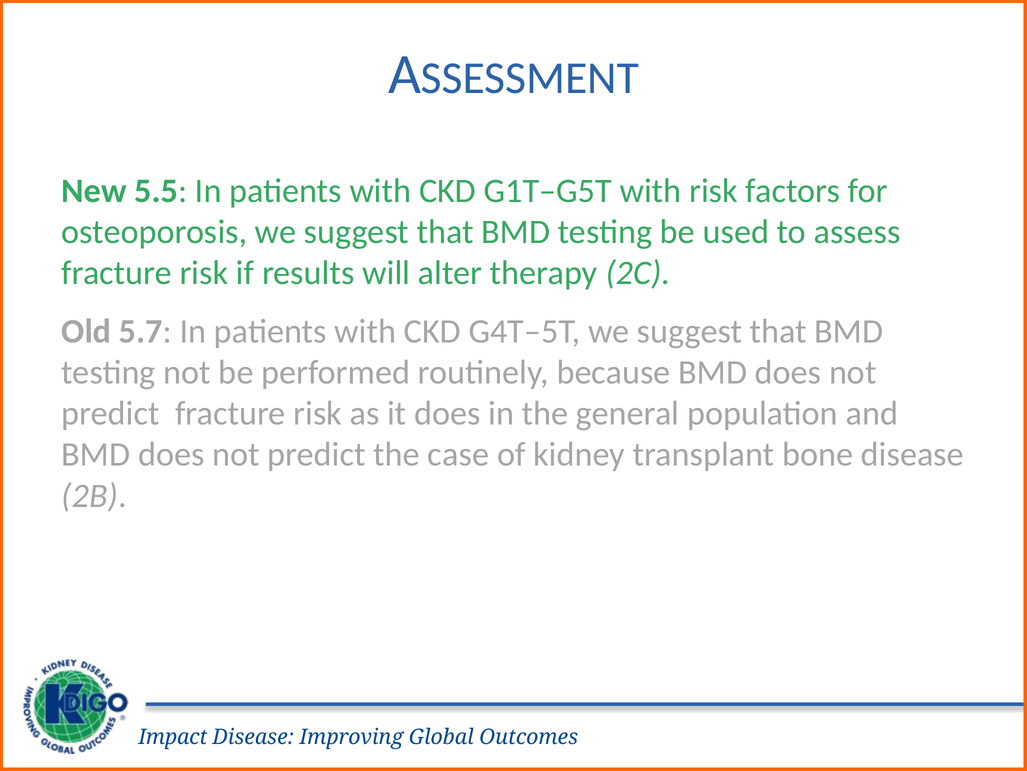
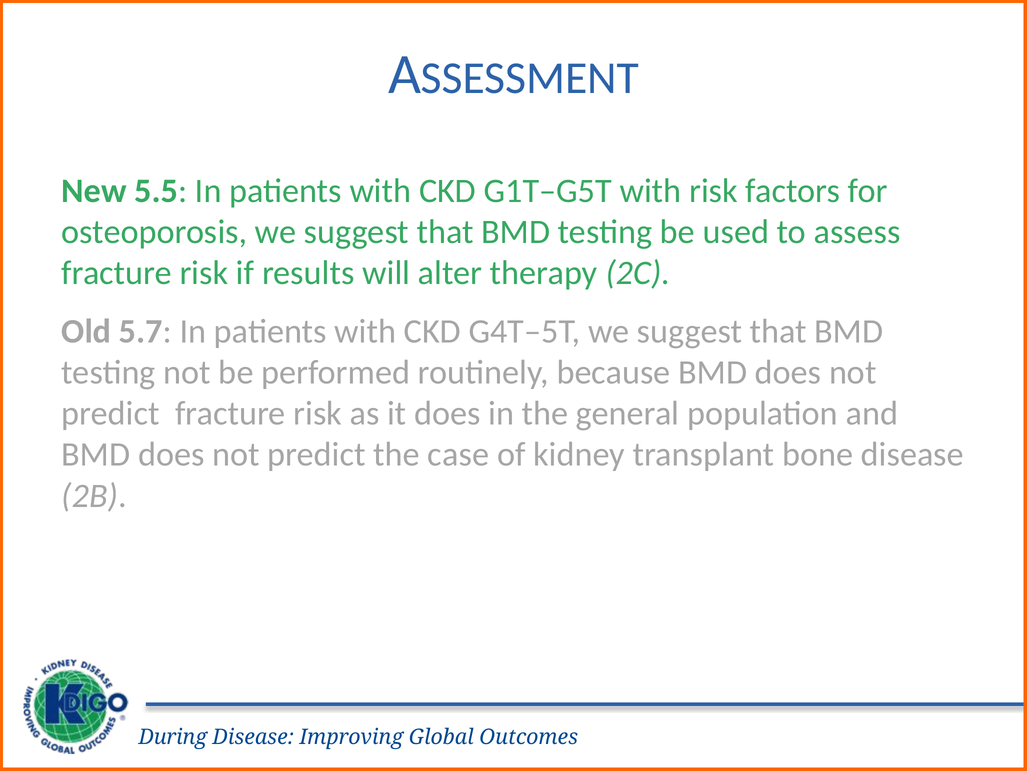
Impact: Impact -> During
